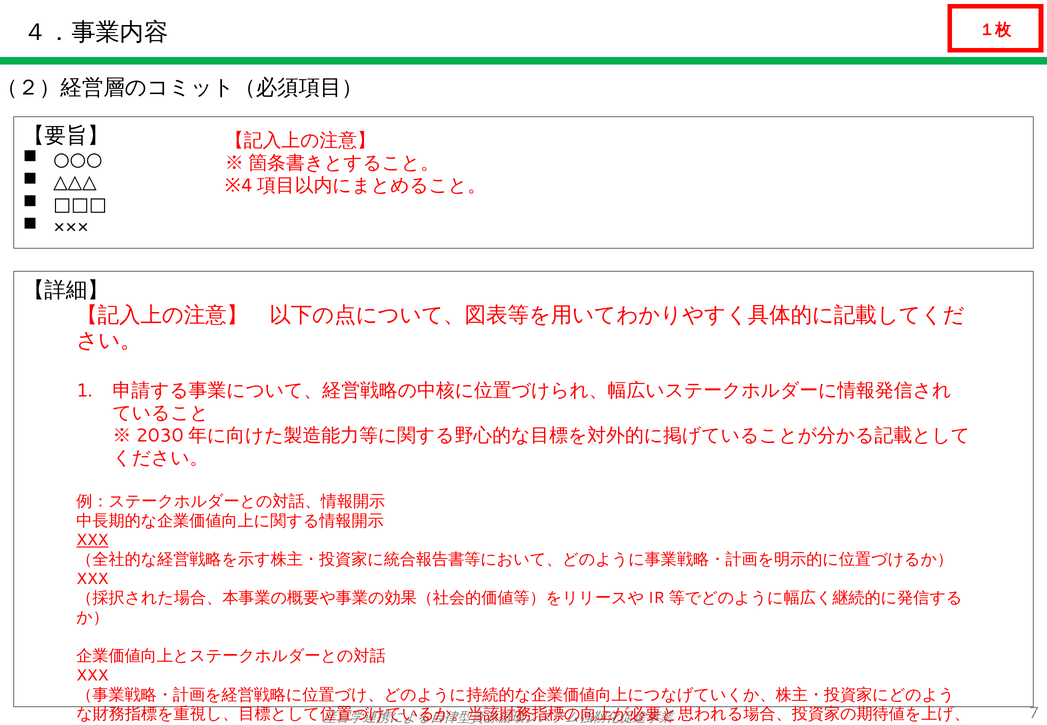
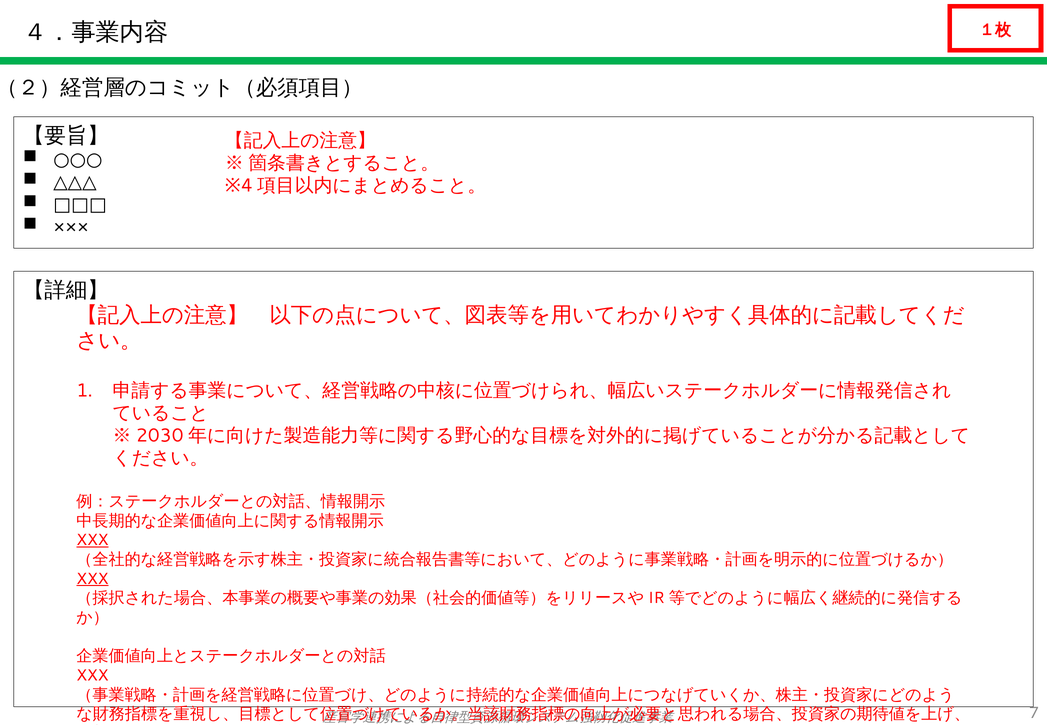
XXX at (92, 579) underline: none -> present
